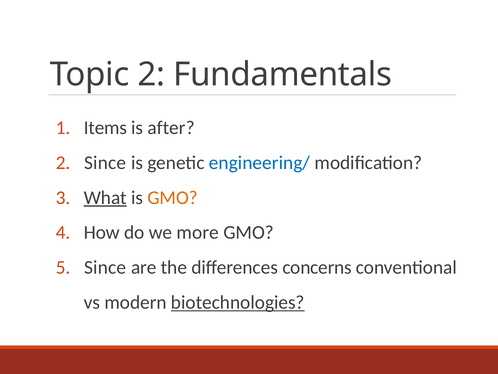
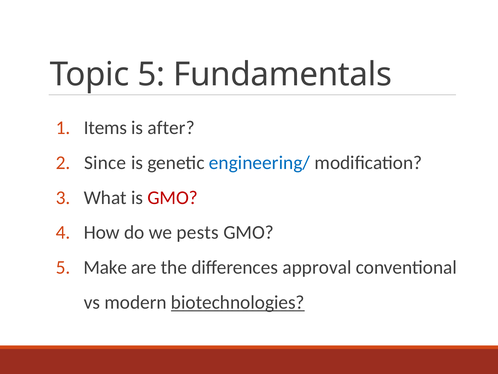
Topic 2: 2 -> 5
What underline: present -> none
GMO at (173, 197) colour: orange -> red
more: more -> pests
Since at (105, 267): Since -> Make
concerns: concerns -> approval
